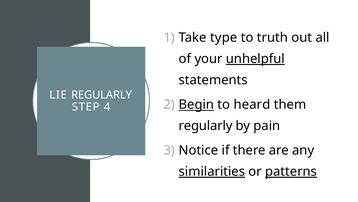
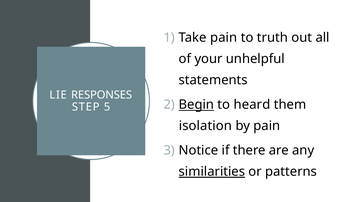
Take type: type -> pain
unhelpful underline: present -> none
LIE REGULARLY: REGULARLY -> RESPONSES
4: 4 -> 5
regularly at (206, 125): regularly -> isolation
patterns underline: present -> none
